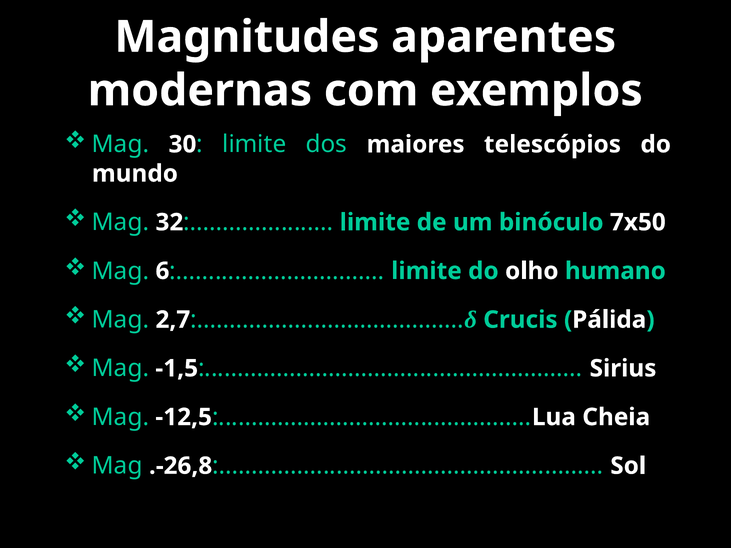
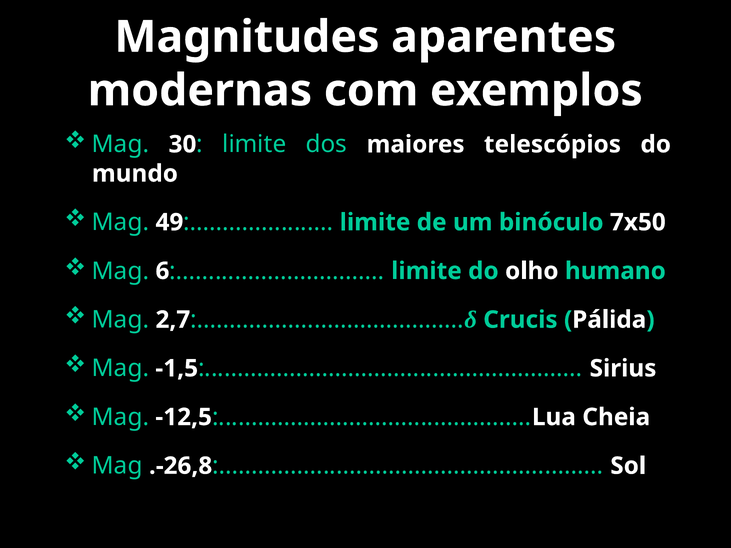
32: 32 -> 49
